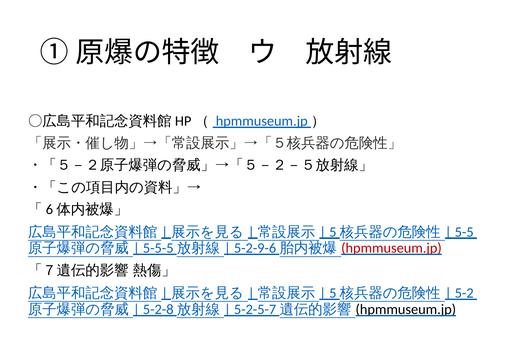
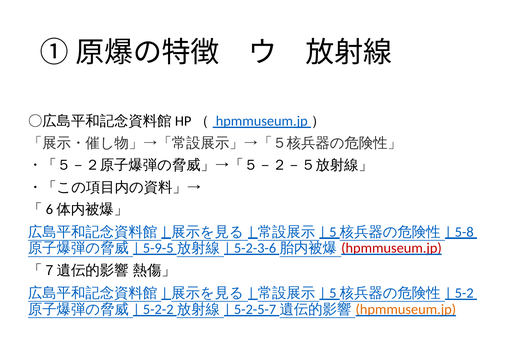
5-5: 5-5 -> 5-8
5-5-5: 5-5-5 -> 5-9-5
5-2-9-6: 5-2-9-6 -> 5-2-3-6
5-2-8: 5-2-8 -> 5-2-2
hpmmuseum.jp at (406, 309) colour: black -> orange
